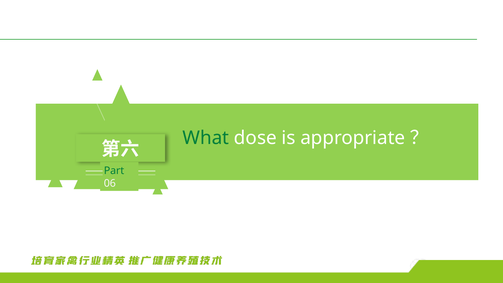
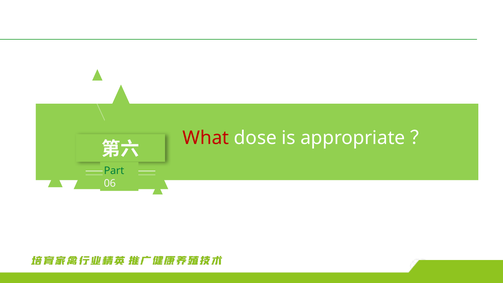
What colour: green -> red
